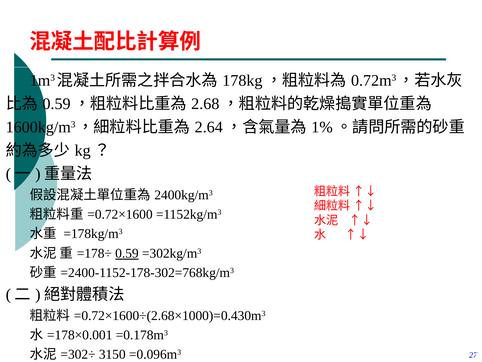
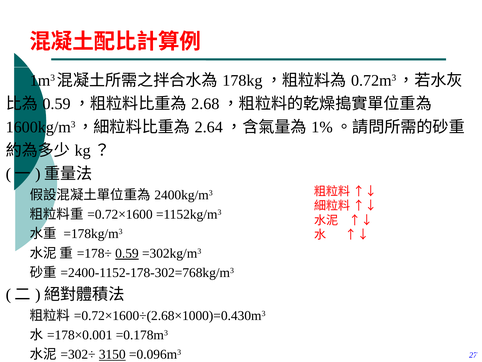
3150 underline: none -> present
